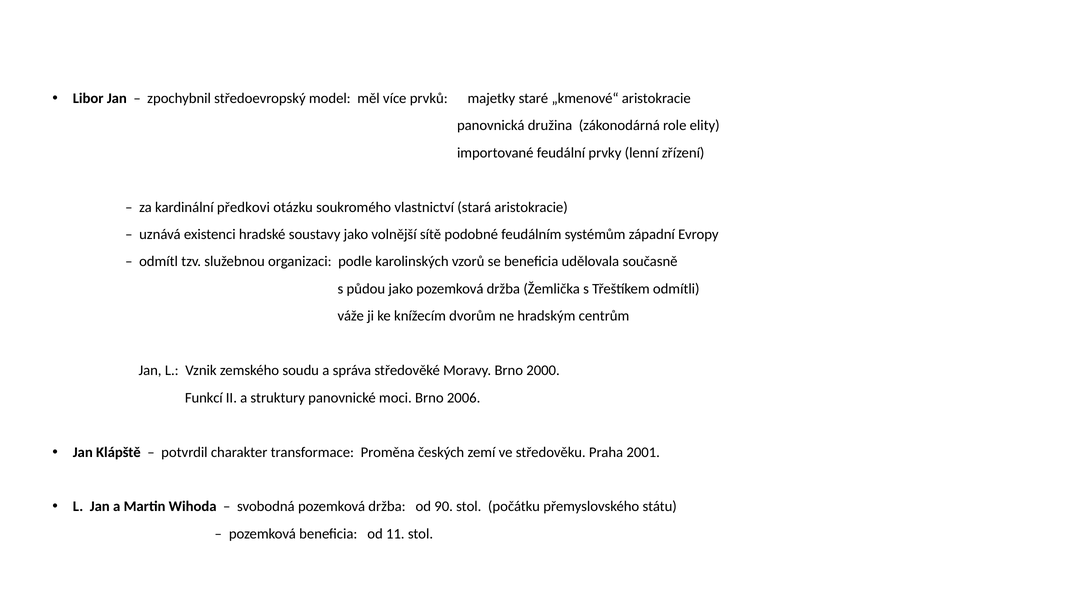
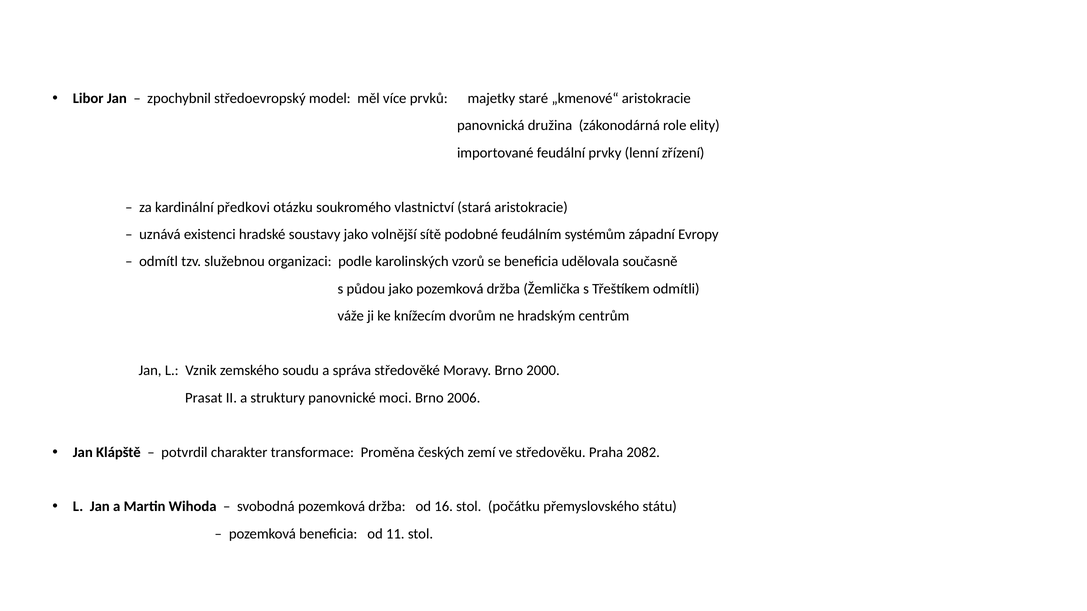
Funkcí: Funkcí -> Prasat
2001: 2001 -> 2082
90: 90 -> 16
